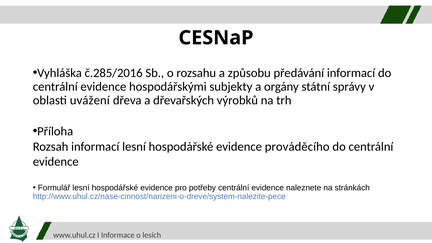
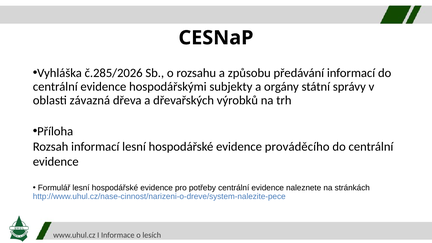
č.285/2016: č.285/2016 -> č.285/2026
uvážení: uvážení -> závazná
